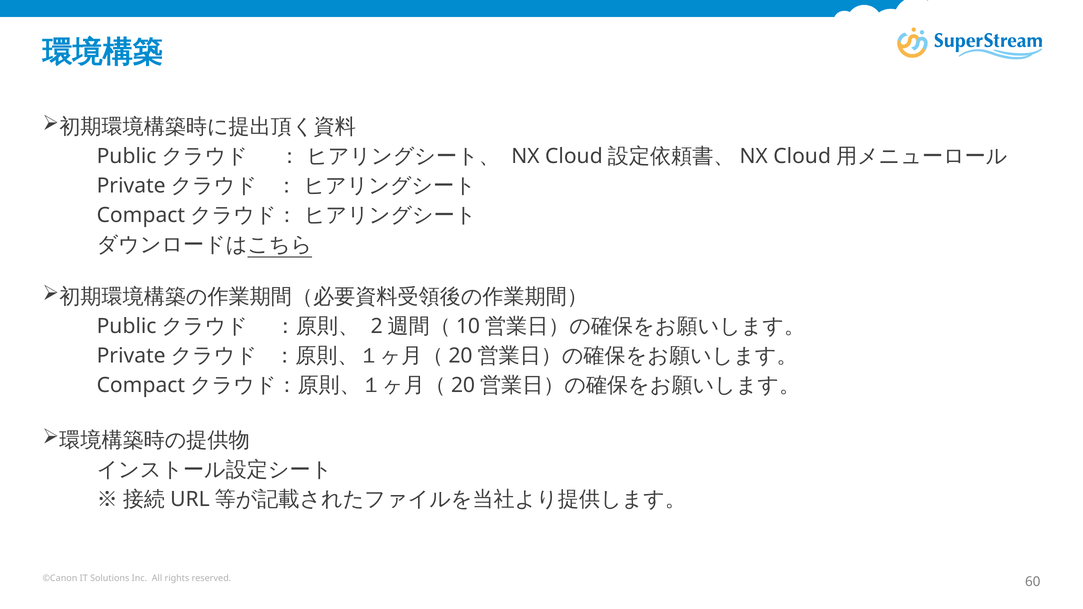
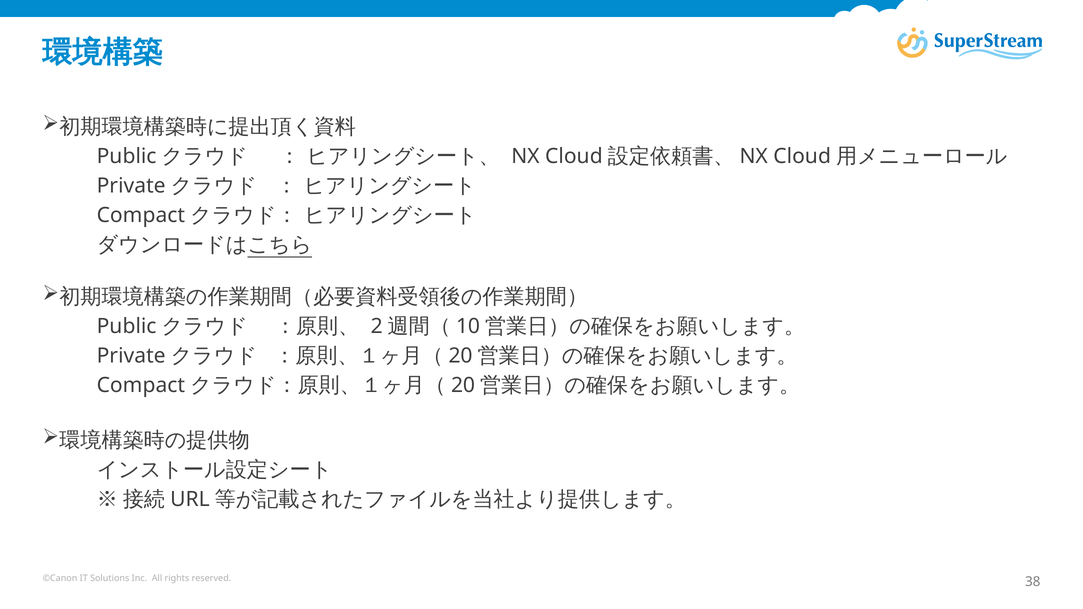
60: 60 -> 38
